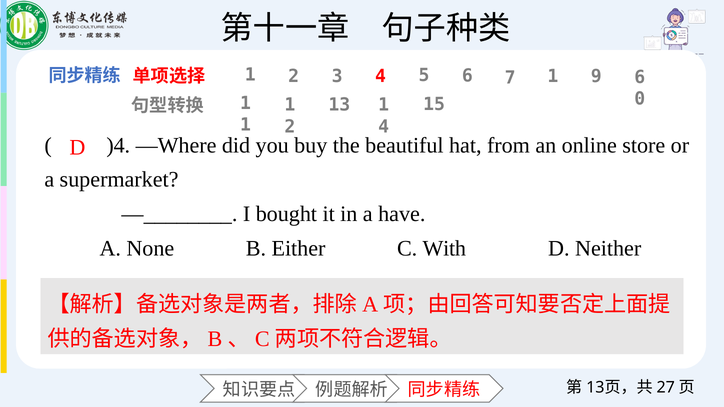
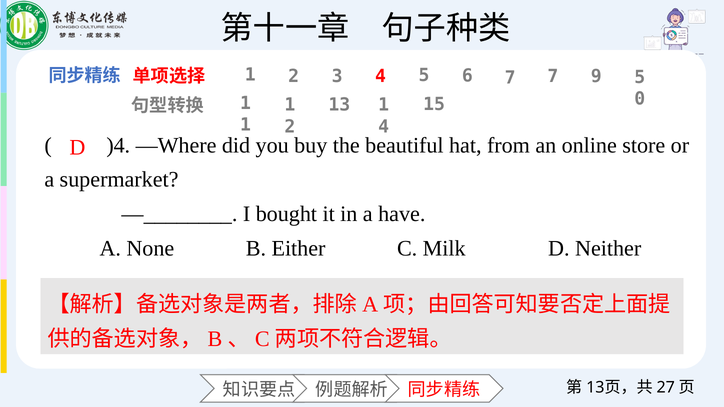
7 1: 1 -> 7
9 6: 6 -> 5
With: With -> Milk
